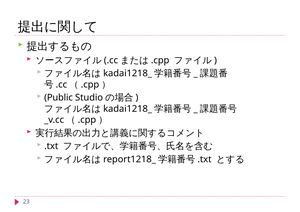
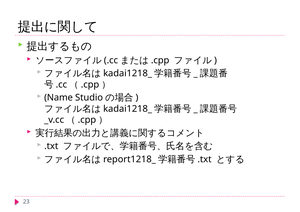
Public: Public -> Name
